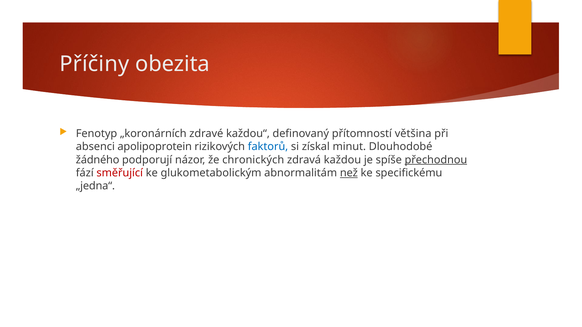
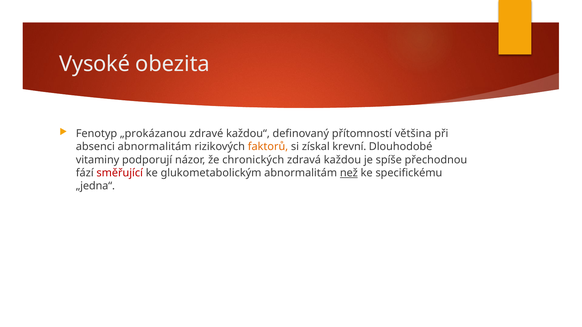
Příčiny: Příčiny -> Vysoké
„koronárních: „koronárních -> „prokázanou
absenci apolipoprotein: apolipoprotein -> abnormalitám
faktorů colour: blue -> orange
minut: minut -> krevní
žádného: žádného -> vitaminy
přechodnou underline: present -> none
